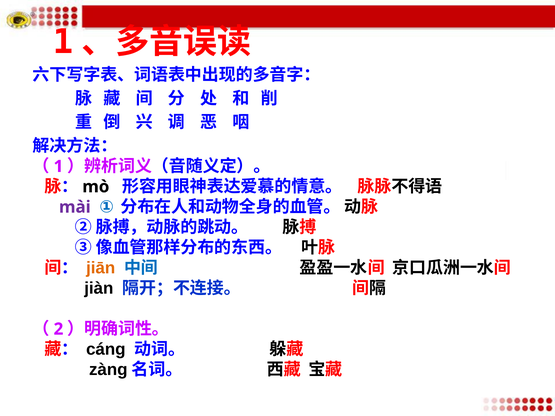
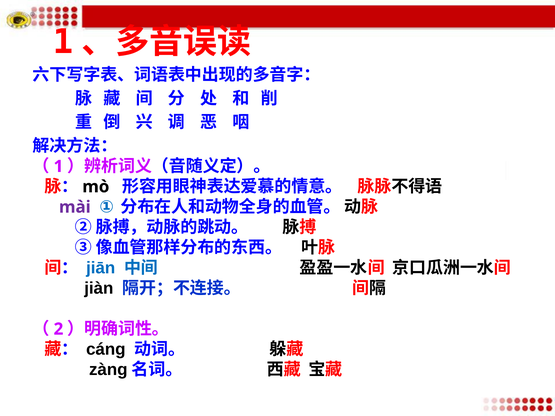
jiān colour: orange -> blue
